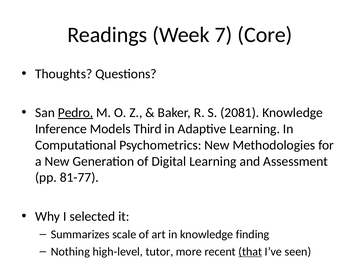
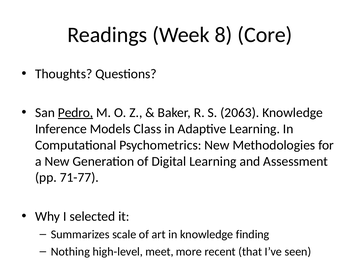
7: 7 -> 8
2081: 2081 -> 2063
Third: Third -> Class
81-77: 81-77 -> 71-77
tutor: tutor -> meet
that underline: present -> none
